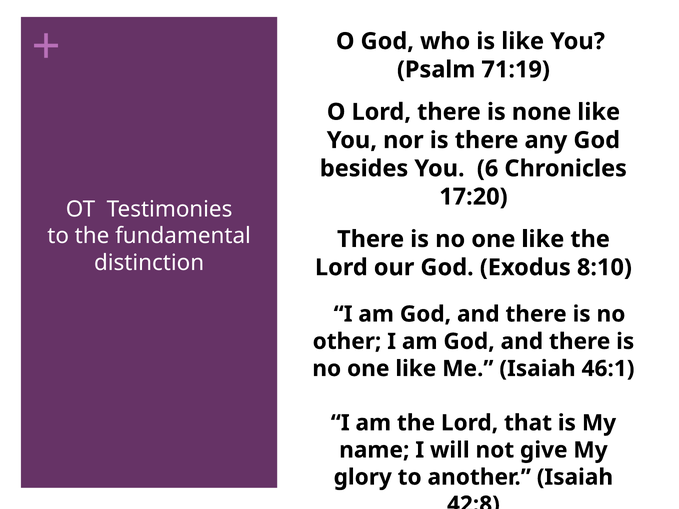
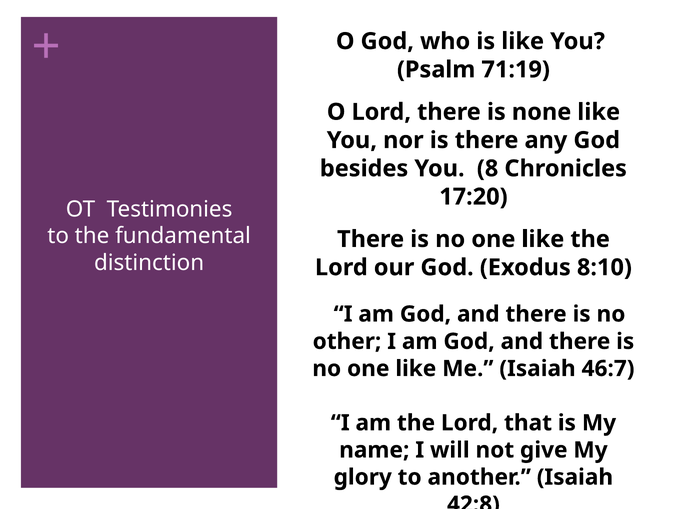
6: 6 -> 8
46:1: 46:1 -> 46:7
